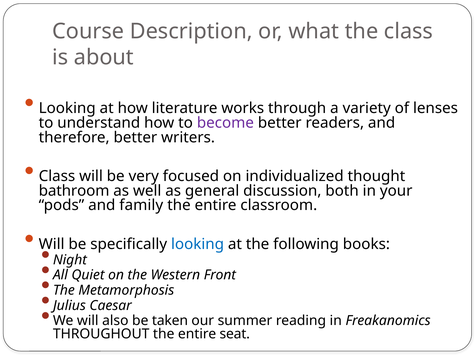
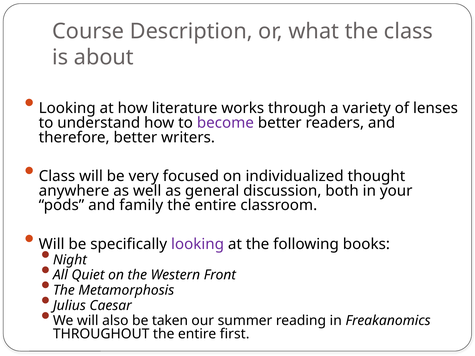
bathroom: bathroom -> anywhere
looking at (198, 244) colour: blue -> purple
seat: seat -> first
